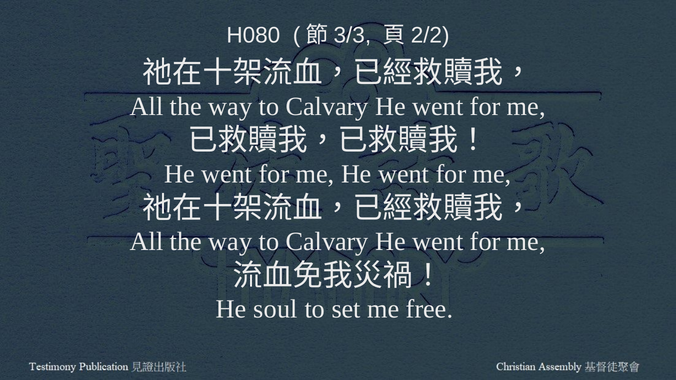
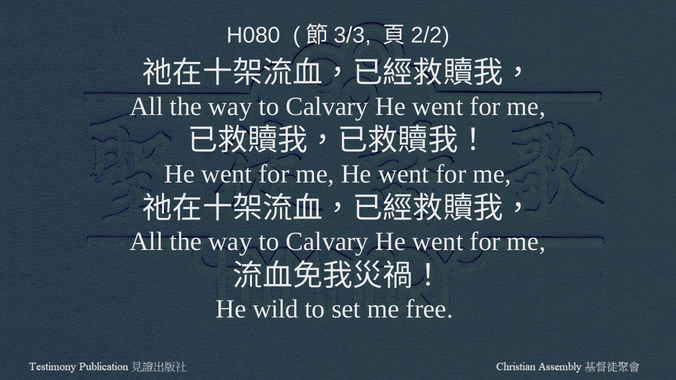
soul: soul -> wild
